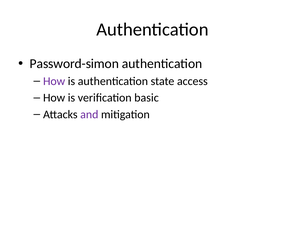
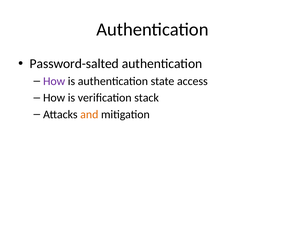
Password-simon: Password-simon -> Password-salted
basic: basic -> stack
and colour: purple -> orange
